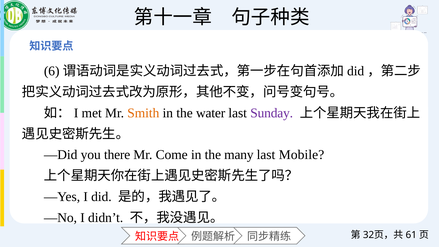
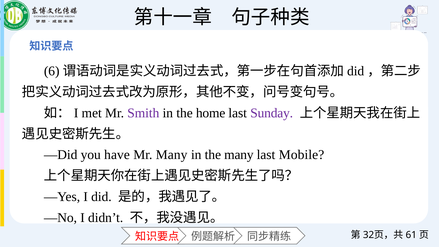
Smith colour: orange -> purple
water: water -> home
there: there -> have
Mr Come: Come -> Many
